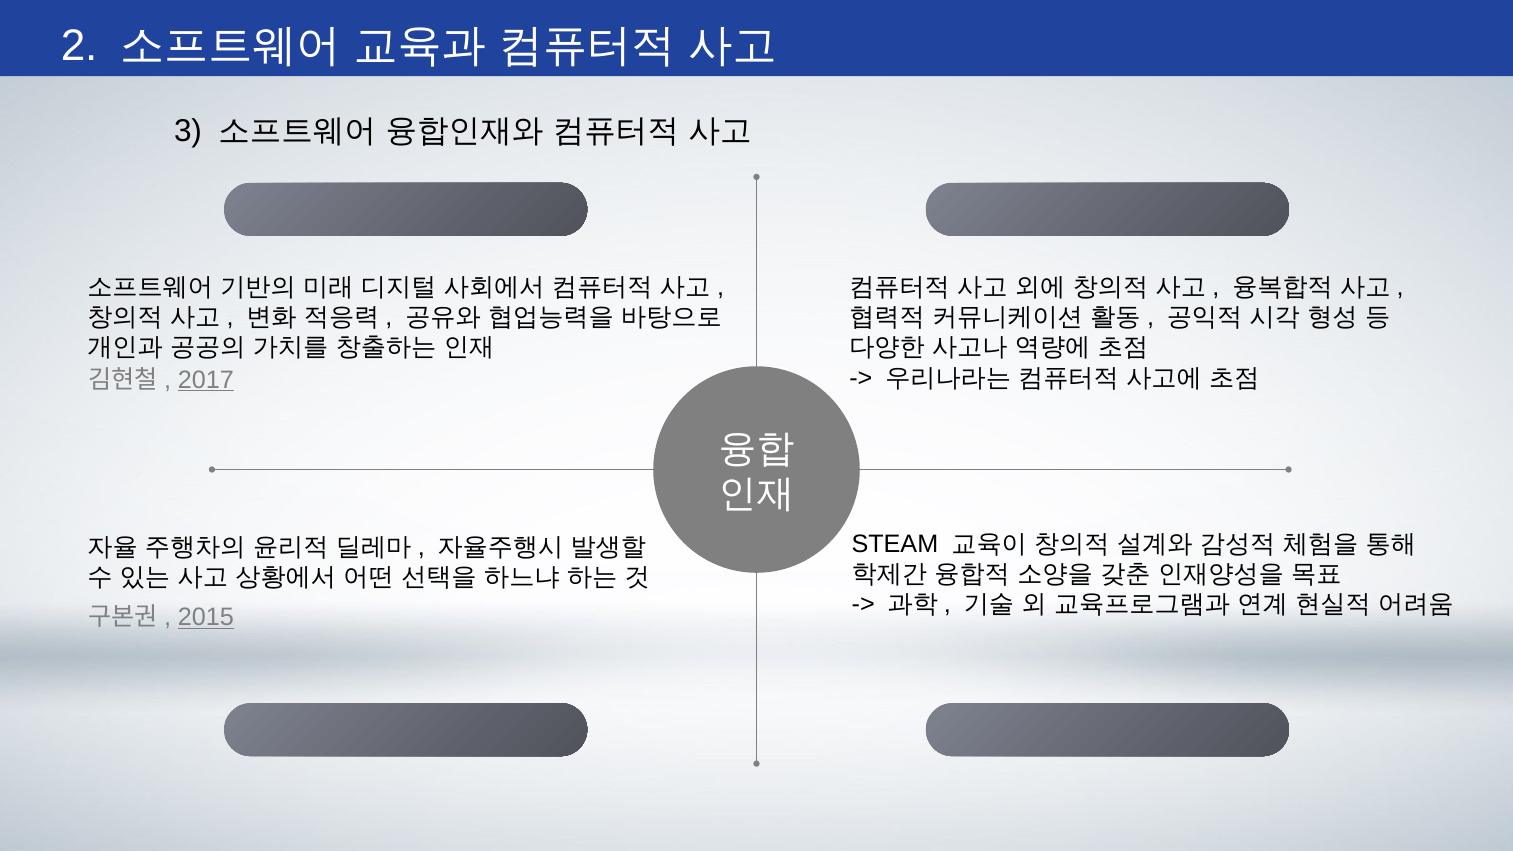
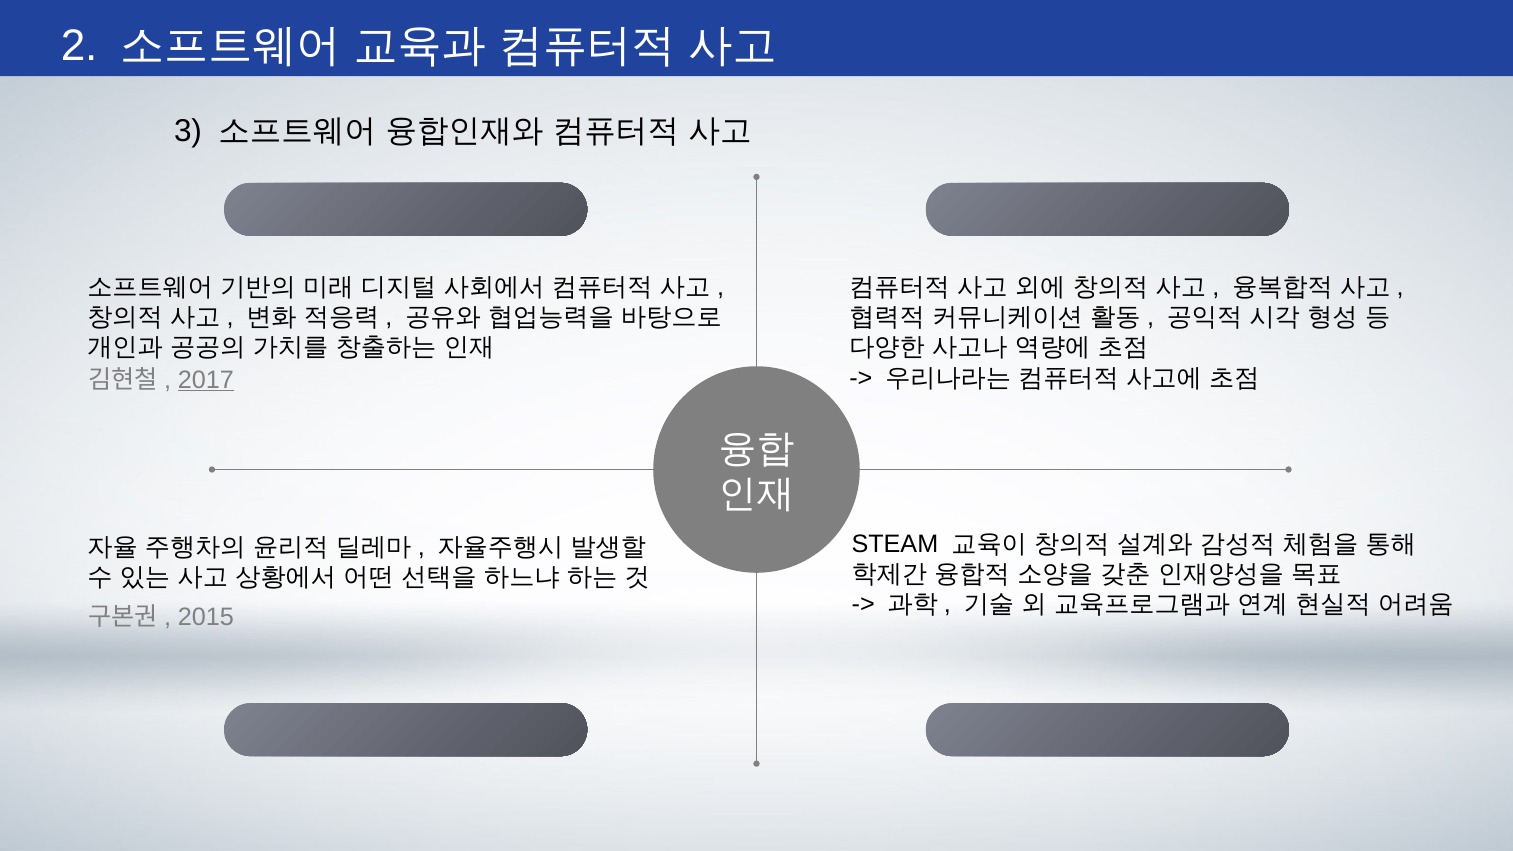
2015 underline: present -> none
